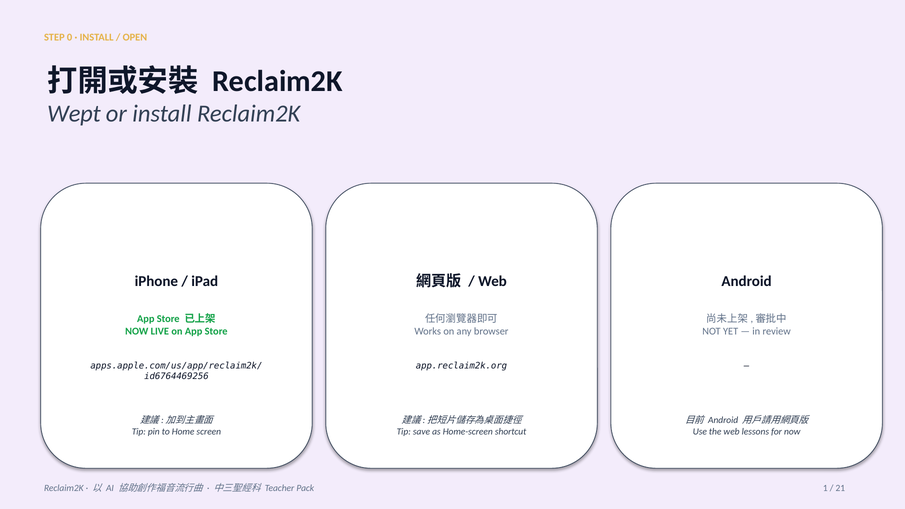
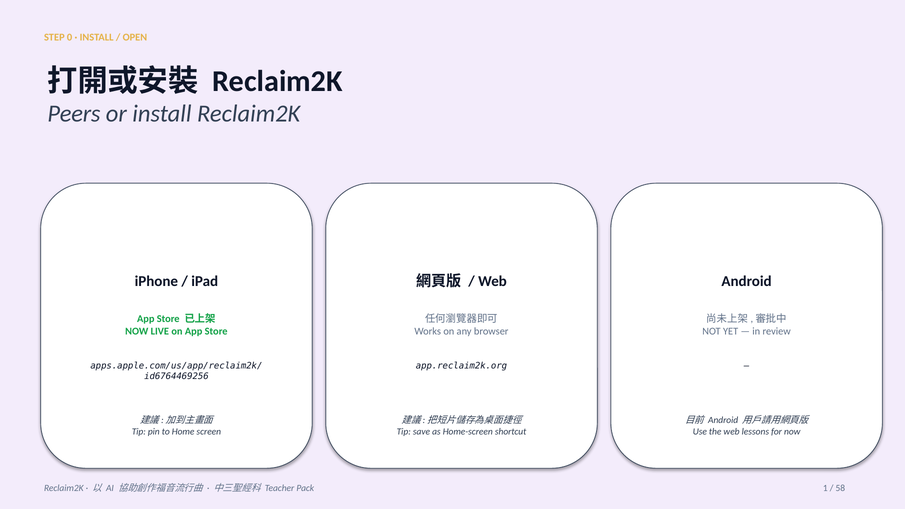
Wept: Wept -> Peers
21: 21 -> 58
